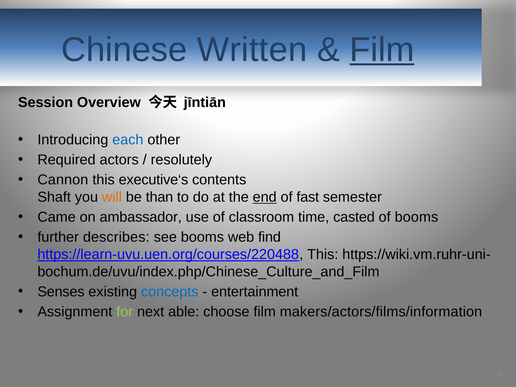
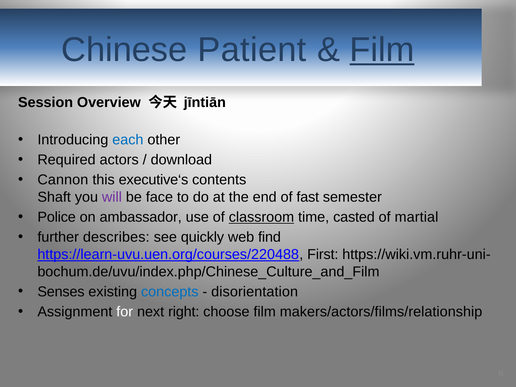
Written: Written -> Patient
resolutely: resolutely -> download
will colour: orange -> purple
than: than -> face
end underline: present -> none
Came: Came -> Police
classroom underline: none -> present
of booms: booms -> martial
see booms: booms -> quickly
https://learn-uvu.uen.org/courses/220488 This: This -> First
entertainment: entertainment -> disorientation
for colour: light green -> white
able: able -> right
makers/actors/films/information: makers/actors/films/information -> makers/actors/films/relationship
